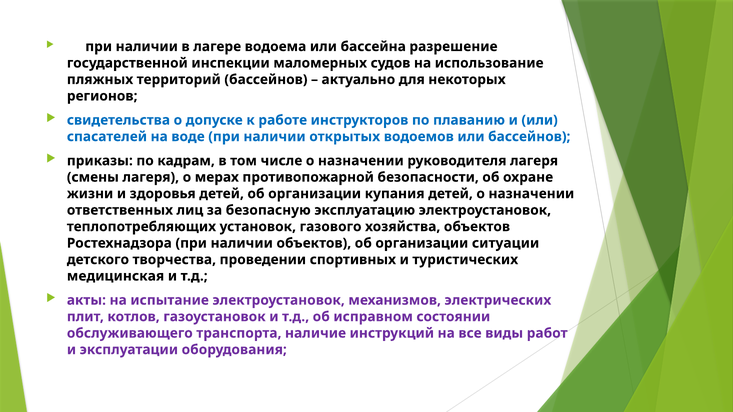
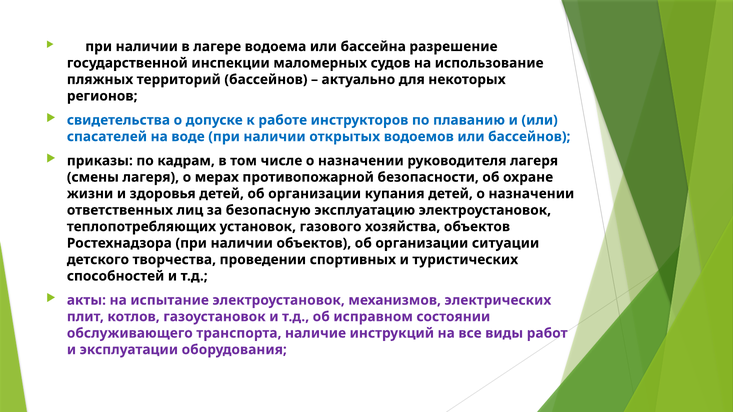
медицинская: медицинская -> способностей
